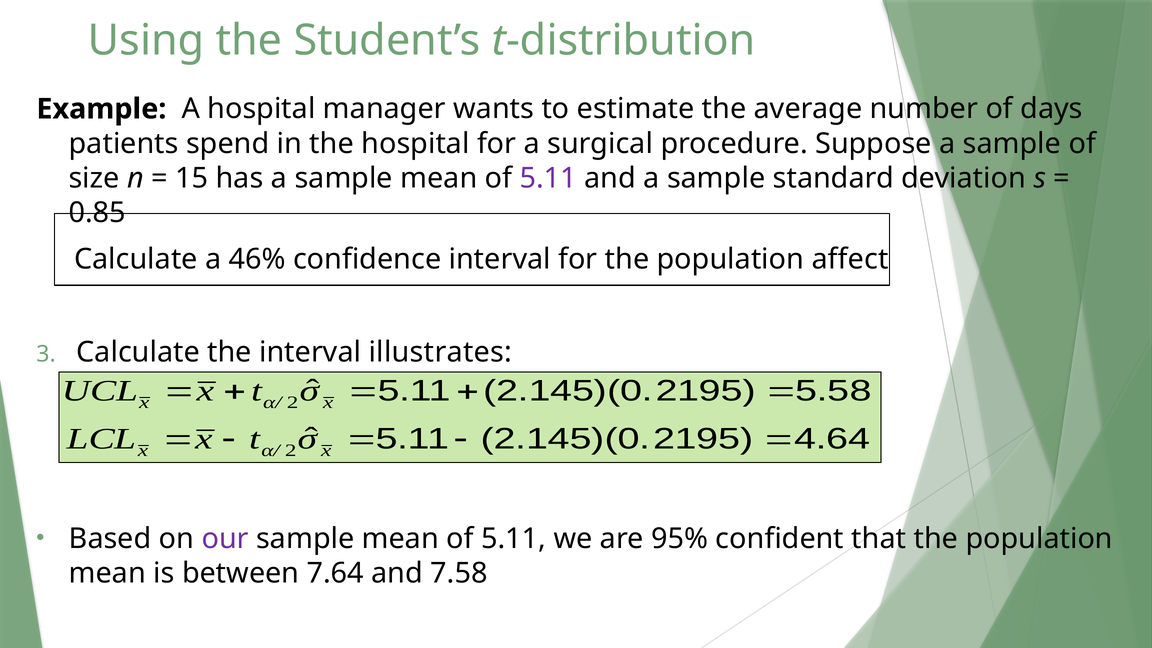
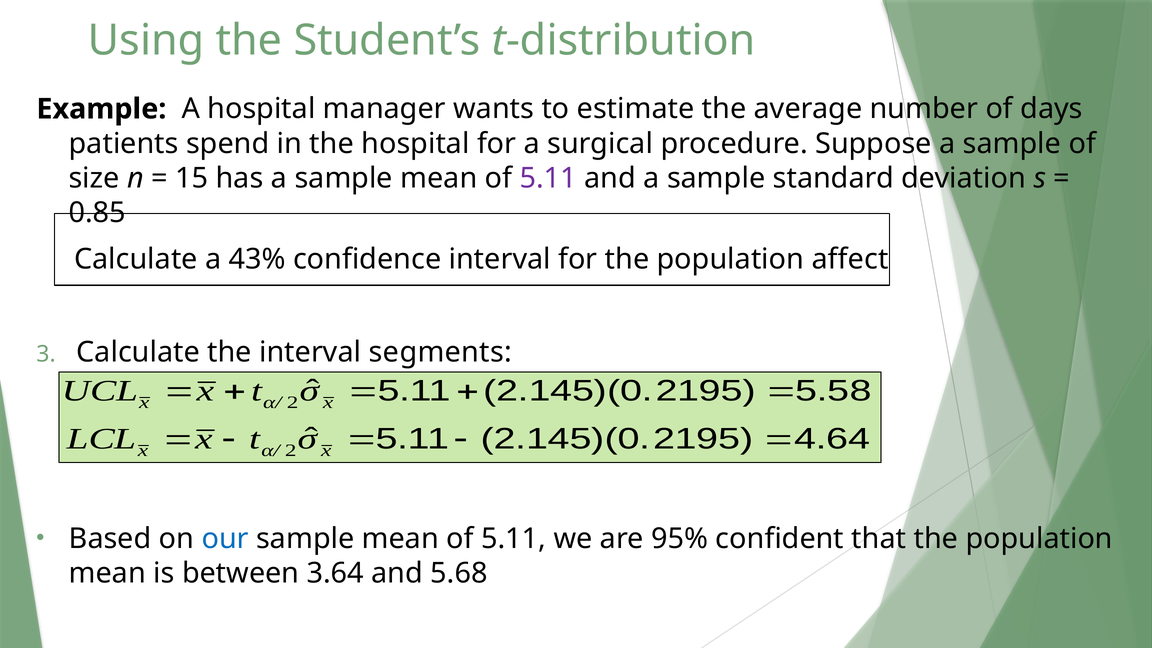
46%: 46% -> 43%
illustrates: illustrates -> segments
our colour: purple -> blue
7.64: 7.64 -> 3.64
7.58: 7.58 -> 5.68
